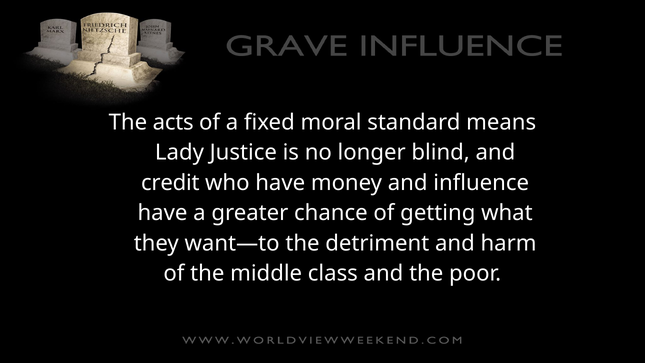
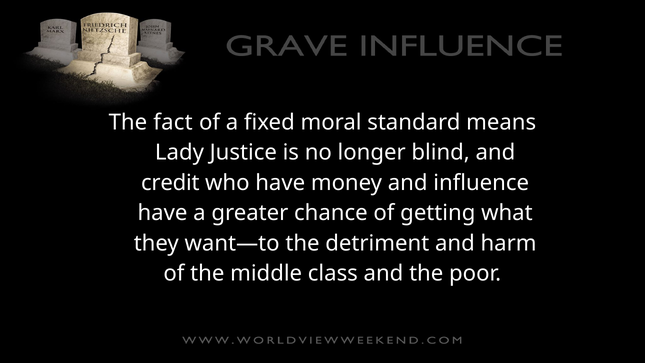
acts: acts -> fact
